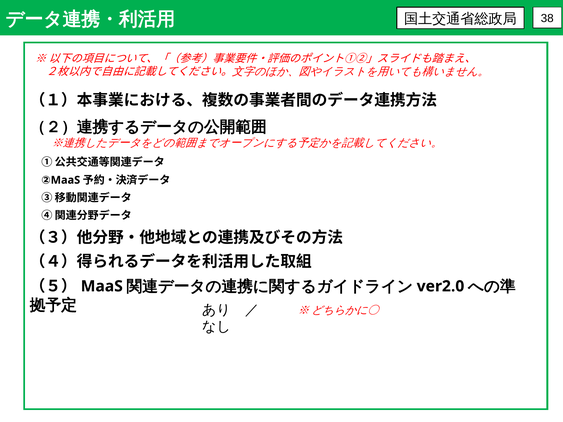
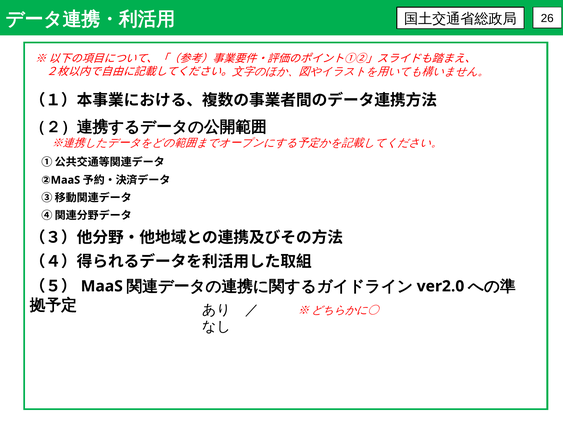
38: 38 -> 26
